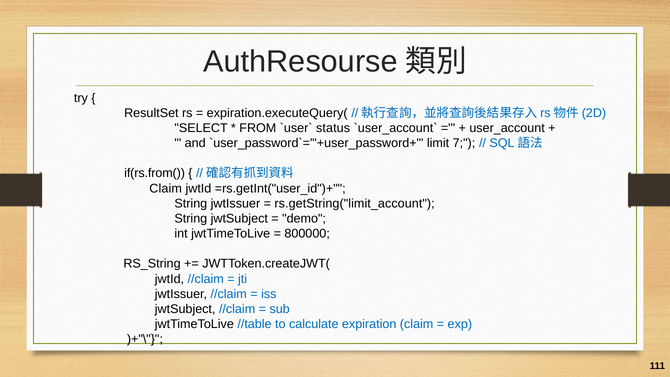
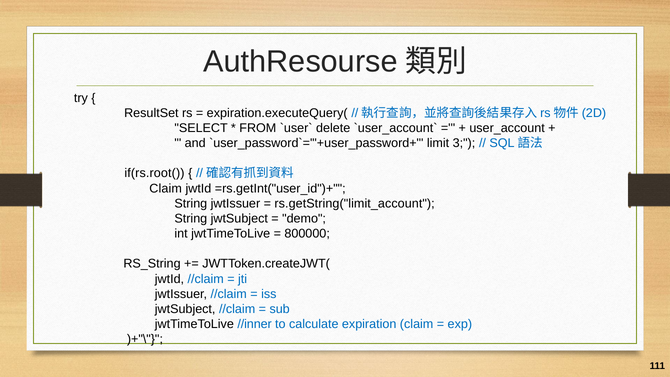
status: status -> delete
7: 7 -> 3
if(rs.from(: if(rs.from( -> if(rs.root(
//table: //table -> //inner
